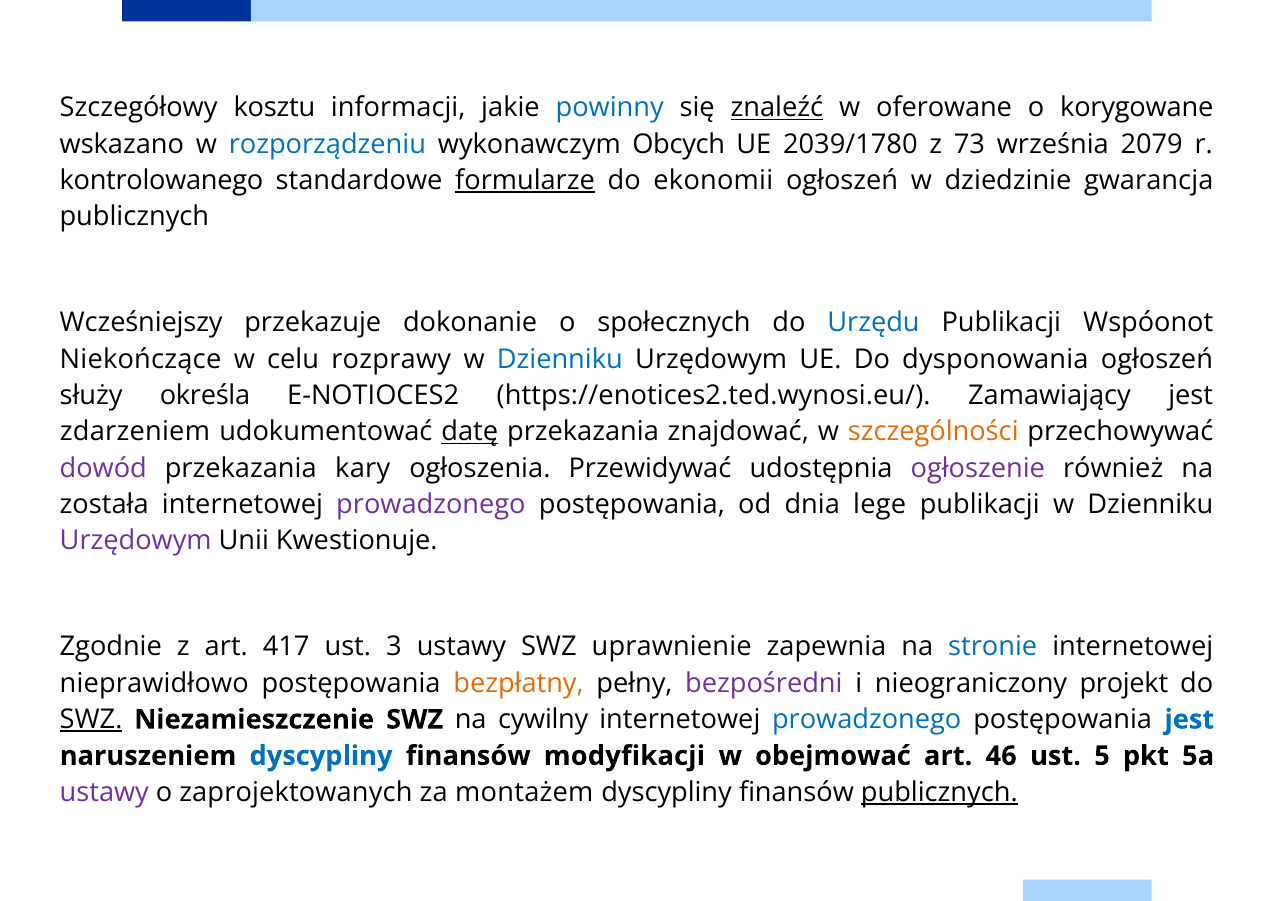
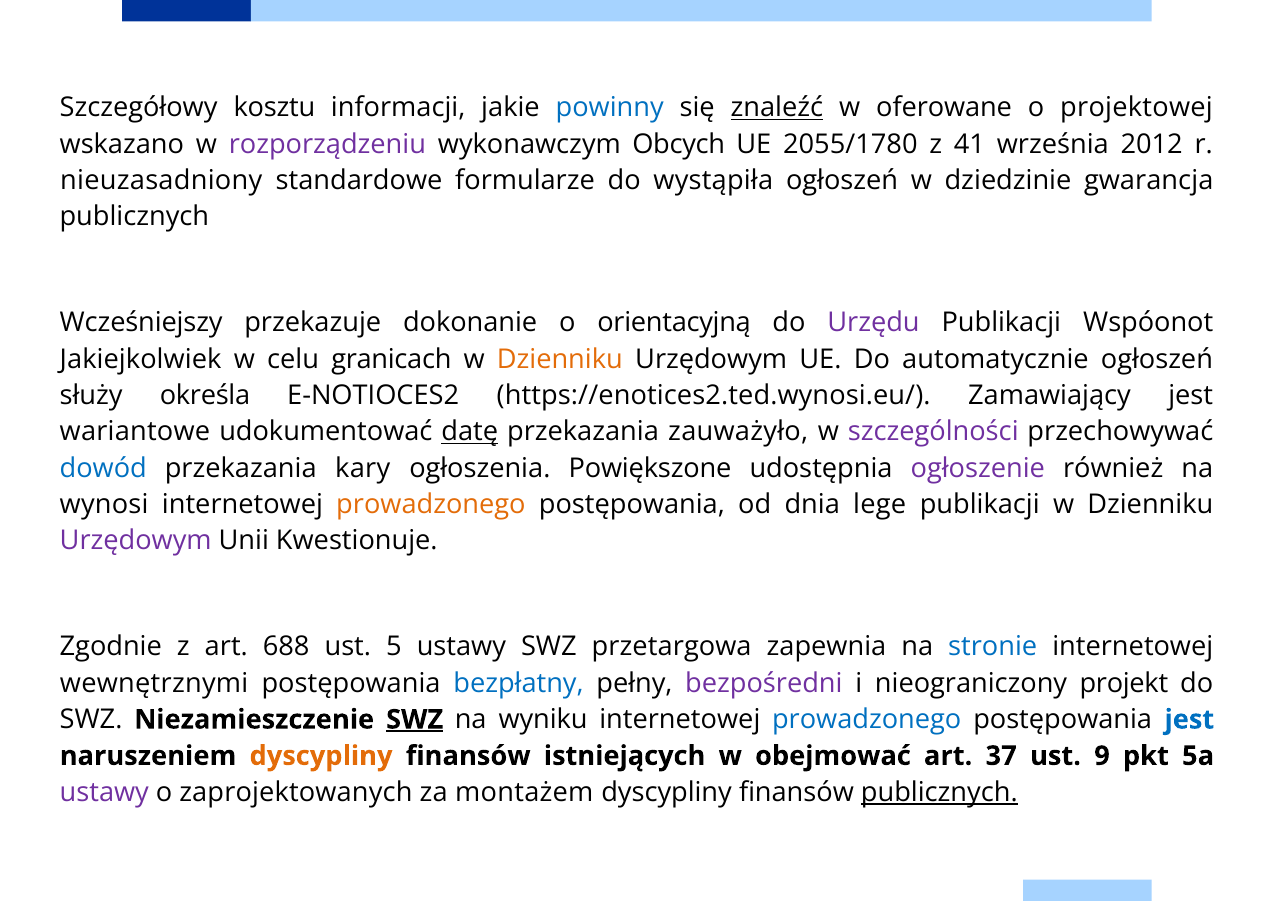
korygowane: korygowane -> projektowej
rozporządzeniu colour: blue -> purple
2039/1780: 2039/1780 -> 2055/1780
73: 73 -> 41
2079: 2079 -> 2012
kontrolowanego: kontrolowanego -> nieuzasadniony
formularze underline: present -> none
ekonomii: ekonomii -> wystąpiła
społecznych: społecznych -> orientacyjną
Urzędu colour: blue -> purple
Niekończące: Niekończące -> Jakiejkolwiek
rozprawy: rozprawy -> granicach
Dzienniku at (560, 359) colour: blue -> orange
dysponowania: dysponowania -> automatycznie
zdarzeniem: zdarzeniem -> wariantowe
znajdować: znajdować -> zauważyło
szczególności colour: orange -> purple
dowód colour: purple -> blue
Przewidywać: Przewidywać -> Powiększone
została: została -> wynosi
prowadzonego at (431, 504) colour: purple -> orange
417: 417 -> 688
3: 3 -> 5
uprawnienie: uprawnienie -> przetargowa
nieprawidłowo: nieprawidłowo -> wewnętrznymi
bezpłatny colour: orange -> blue
SWZ at (91, 719) underline: present -> none
SWZ at (415, 719) underline: none -> present
cywilny: cywilny -> wyniku
dyscypliny at (321, 756) colour: blue -> orange
modyfikacji: modyfikacji -> istniejących
46: 46 -> 37
5: 5 -> 9
